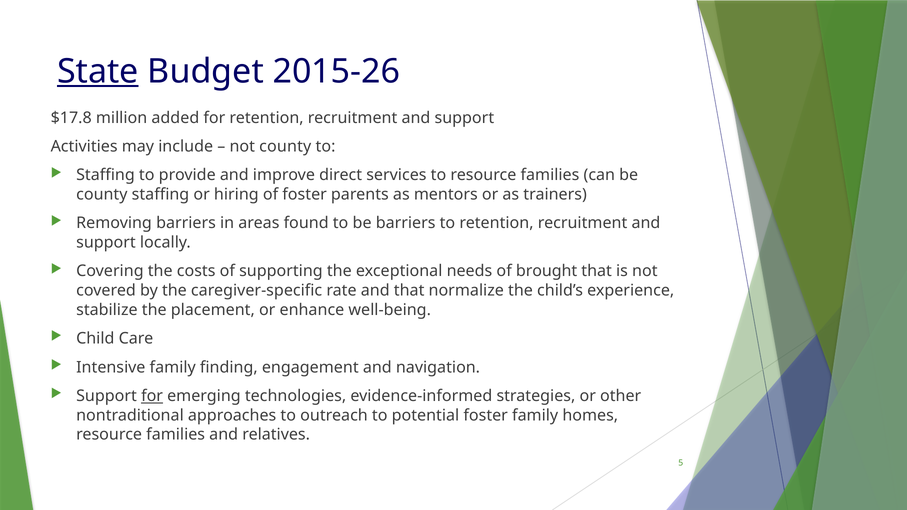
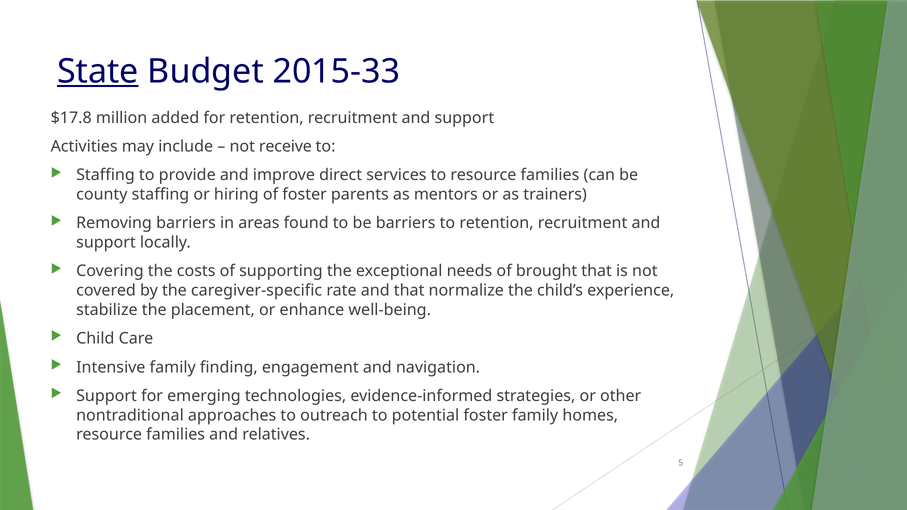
2015-26: 2015-26 -> 2015-33
not county: county -> receive
for at (152, 396) underline: present -> none
